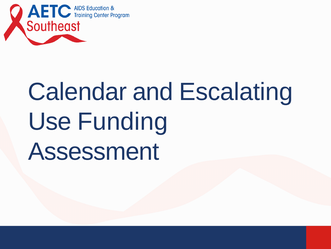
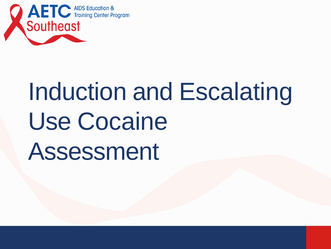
Calendar: Calendar -> Induction
Funding: Funding -> Cocaine
